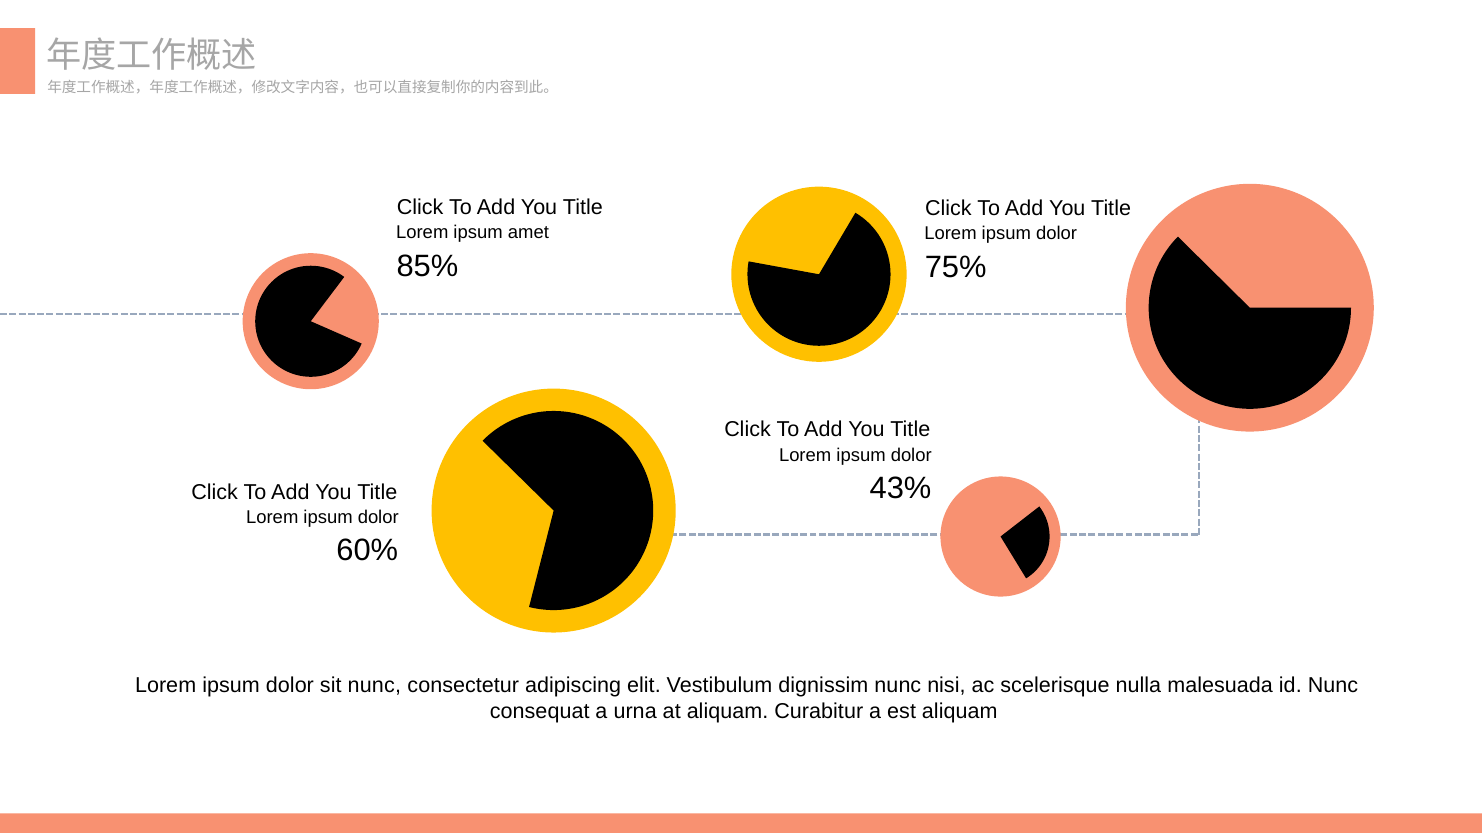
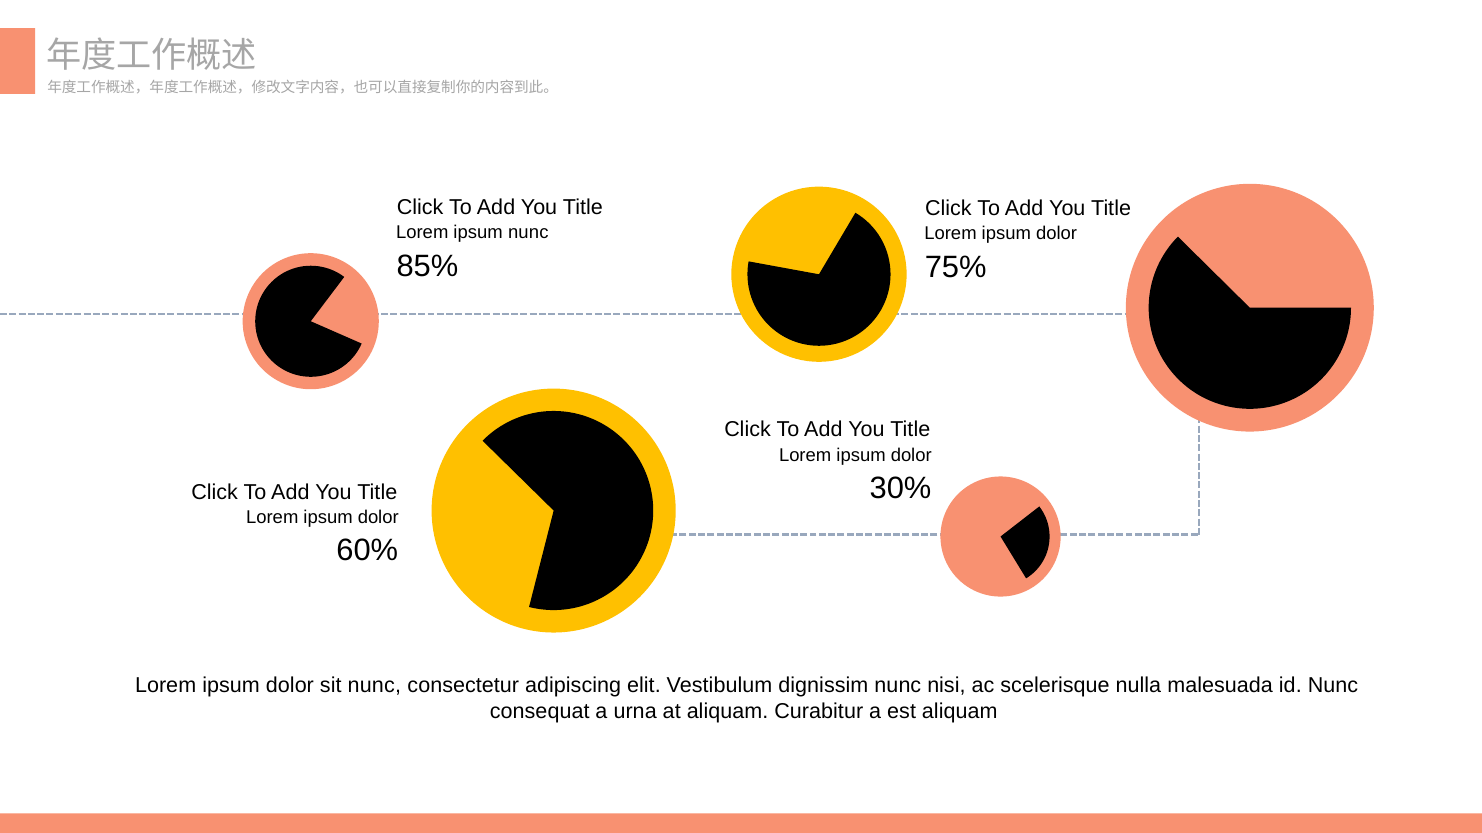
ipsum amet: amet -> nunc
43%: 43% -> 30%
